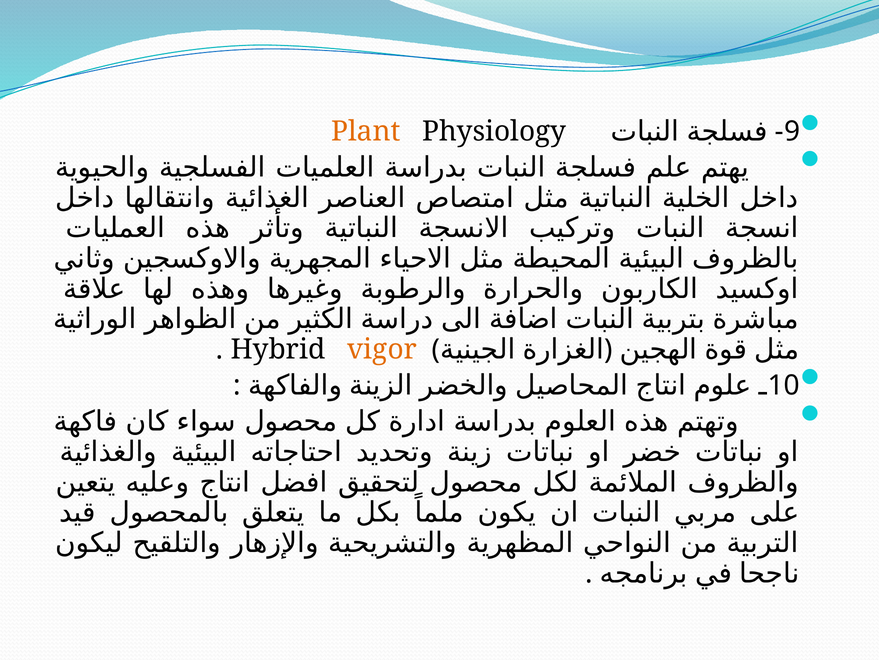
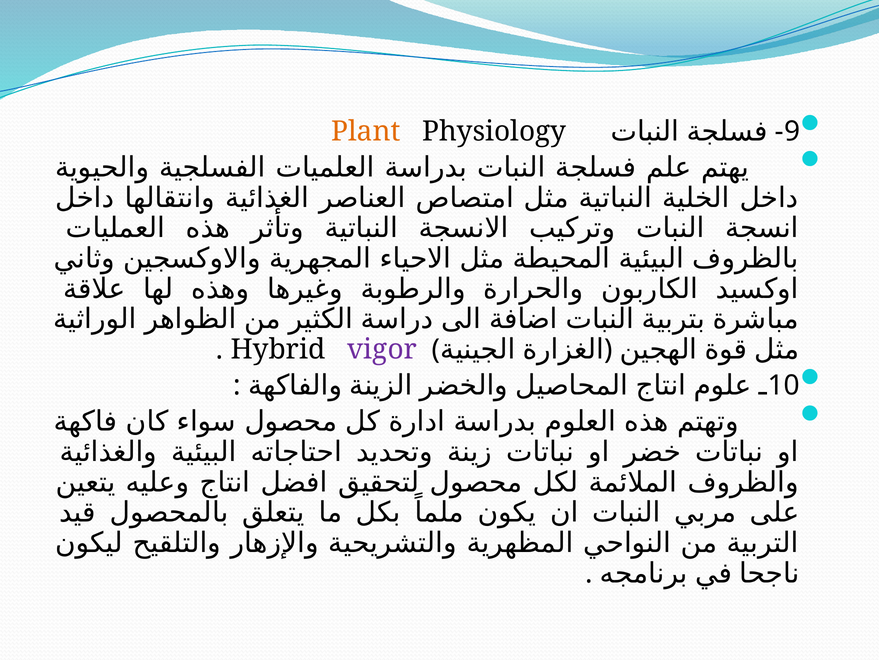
vigor colour: orange -> purple
